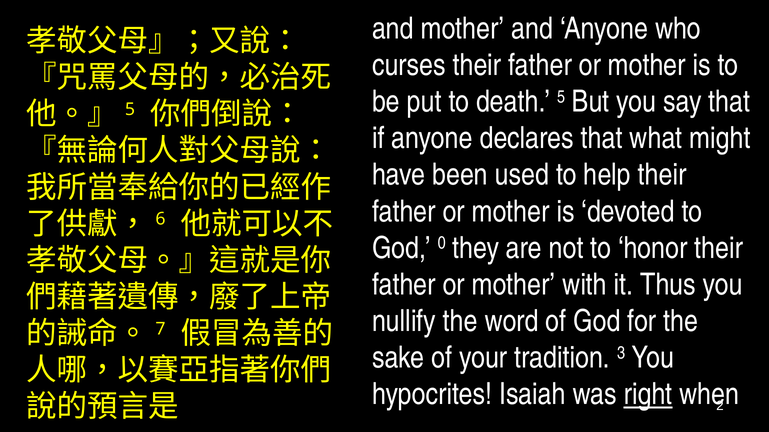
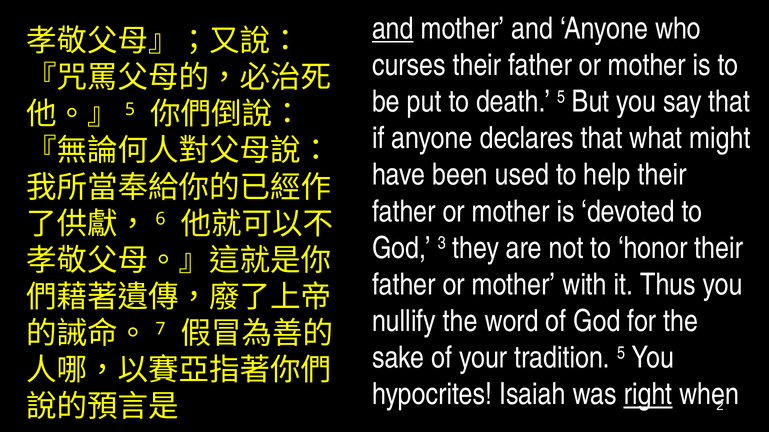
and at (393, 29) underline: none -> present
0: 0 -> 3
tradition 3: 3 -> 5
